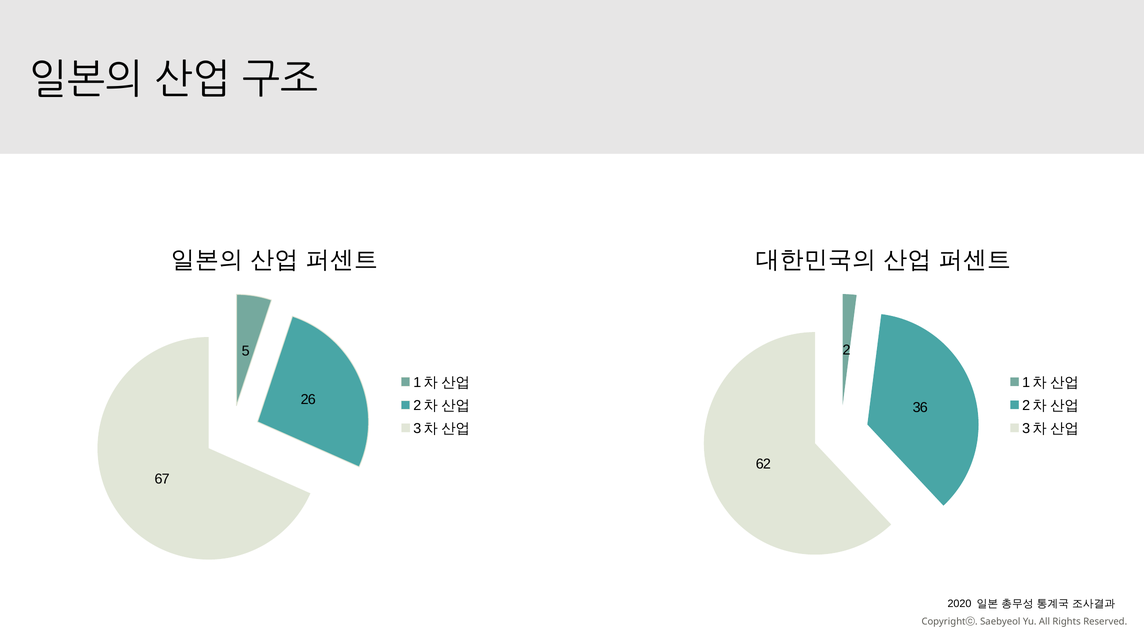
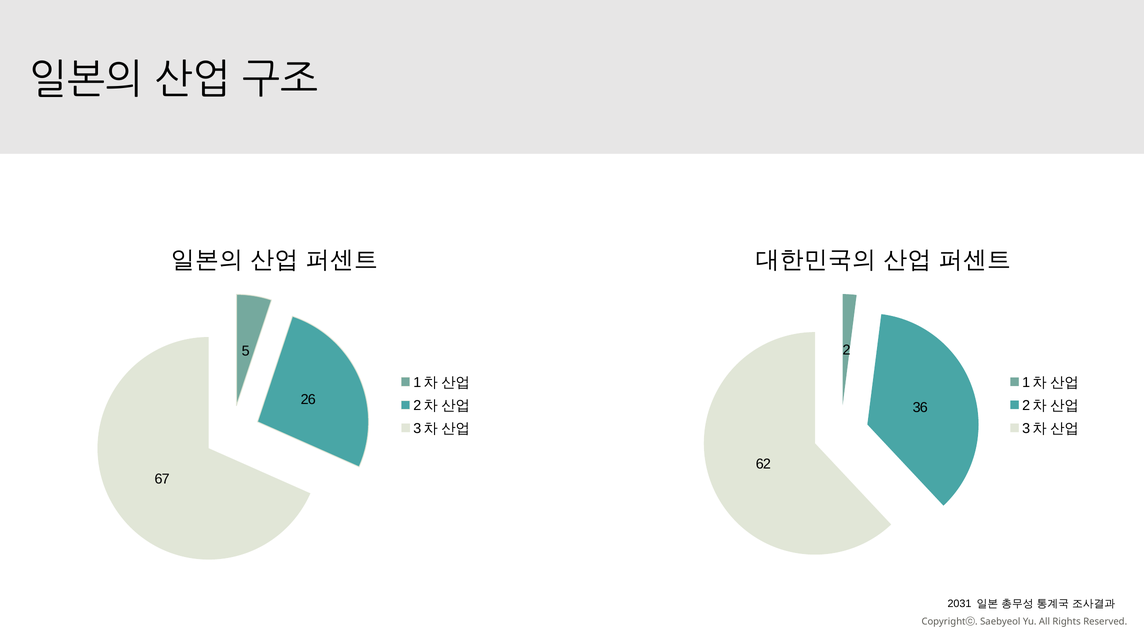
2020: 2020 -> 2031
